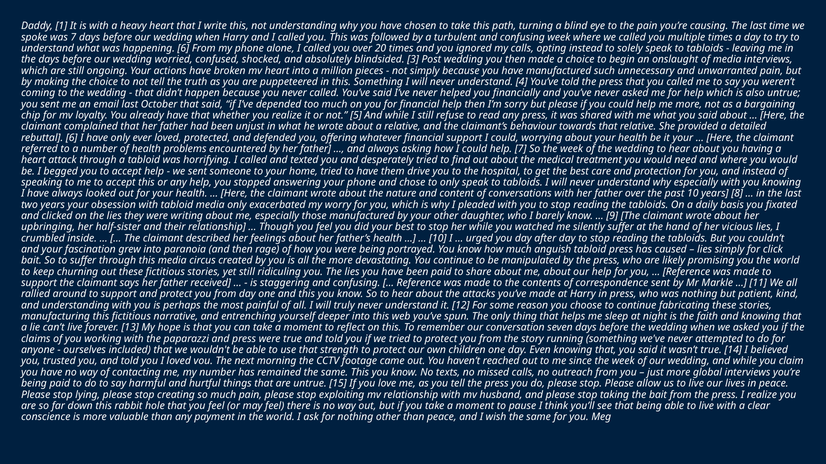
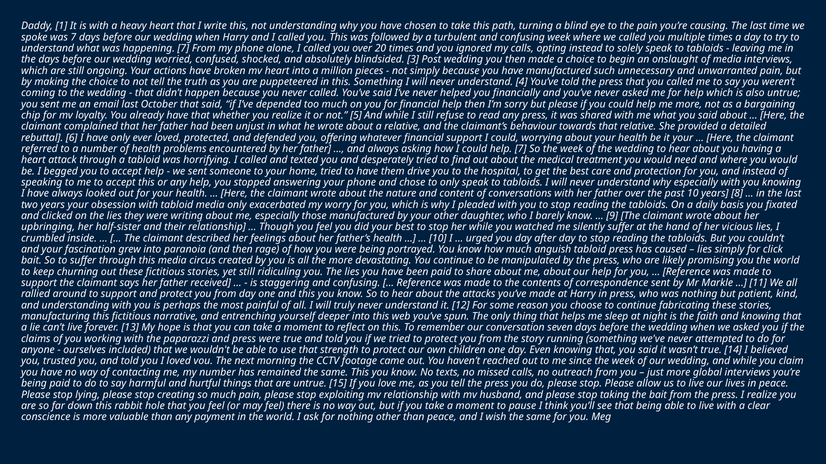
happening 6: 6 -> 7
